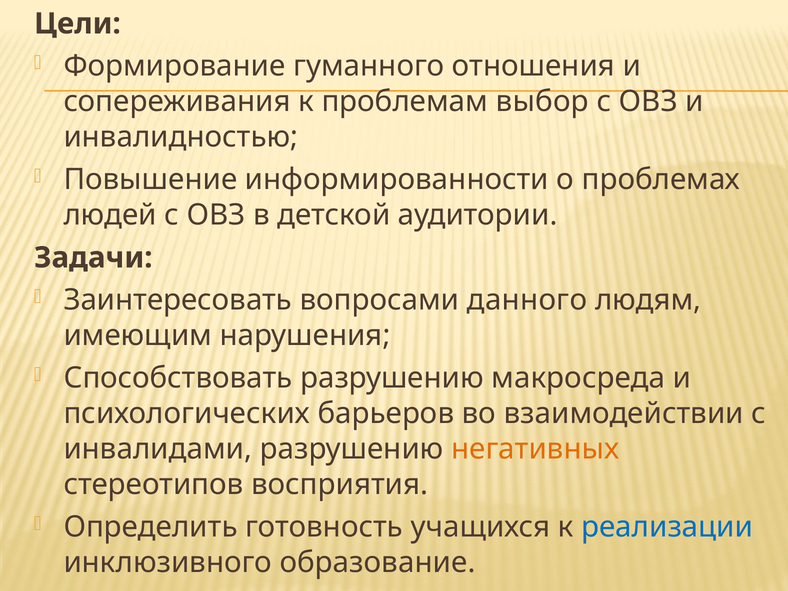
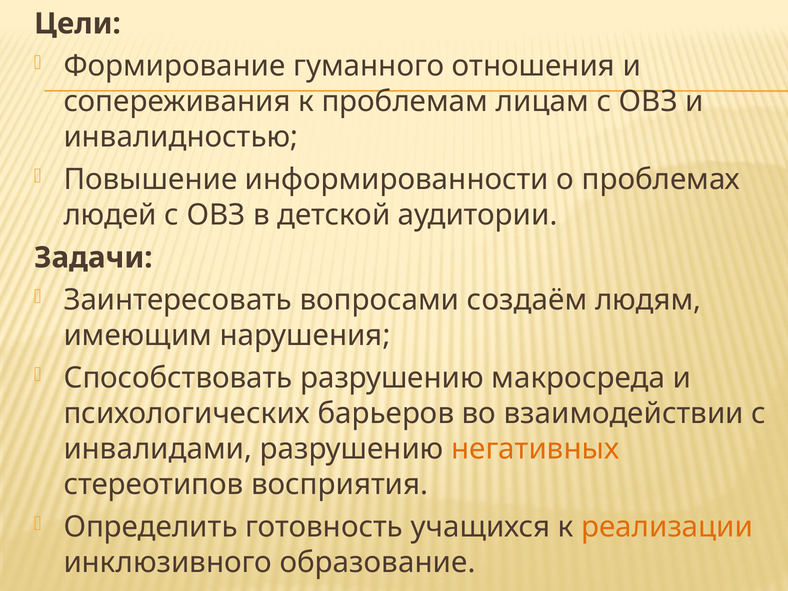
выбор: выбор -> лицам
данного: данного -> создаём
реализации colour: blue -> orange
